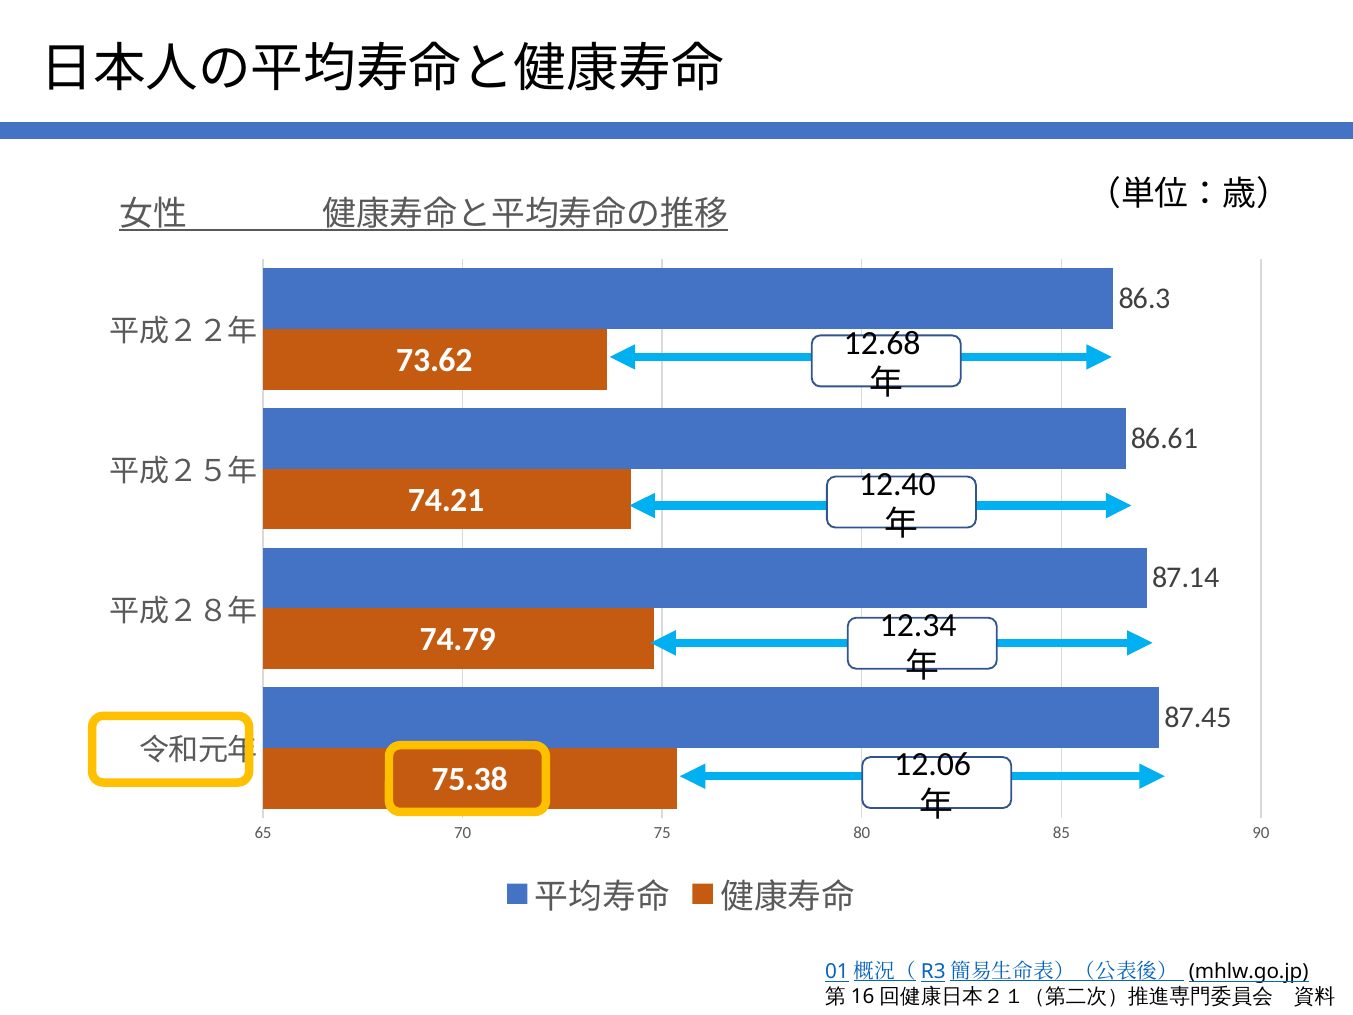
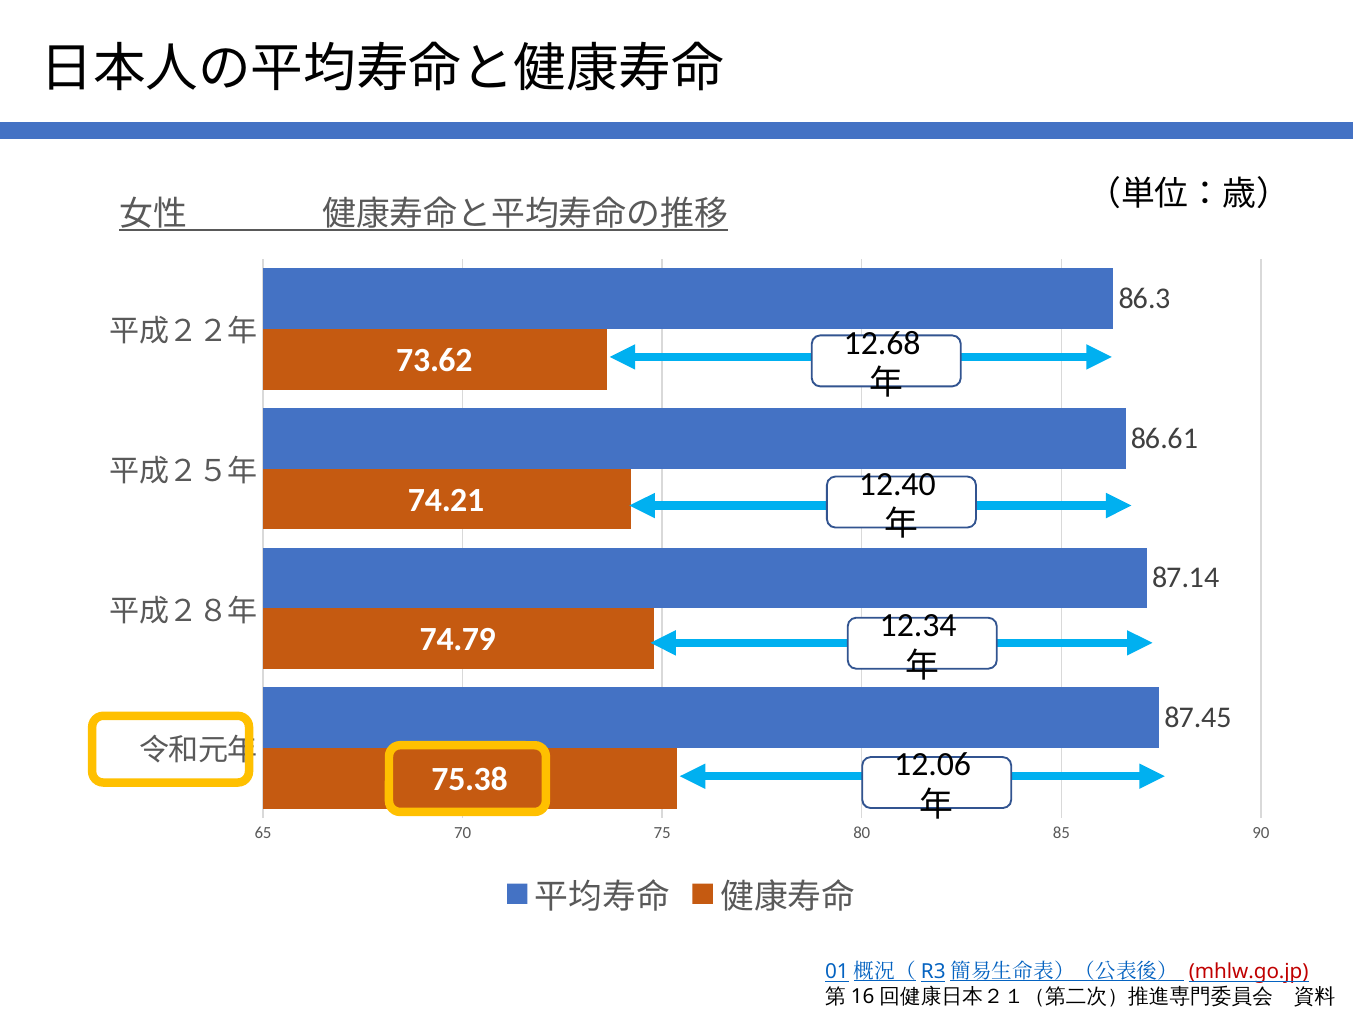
mhlw.go.jp colour: black -> red
